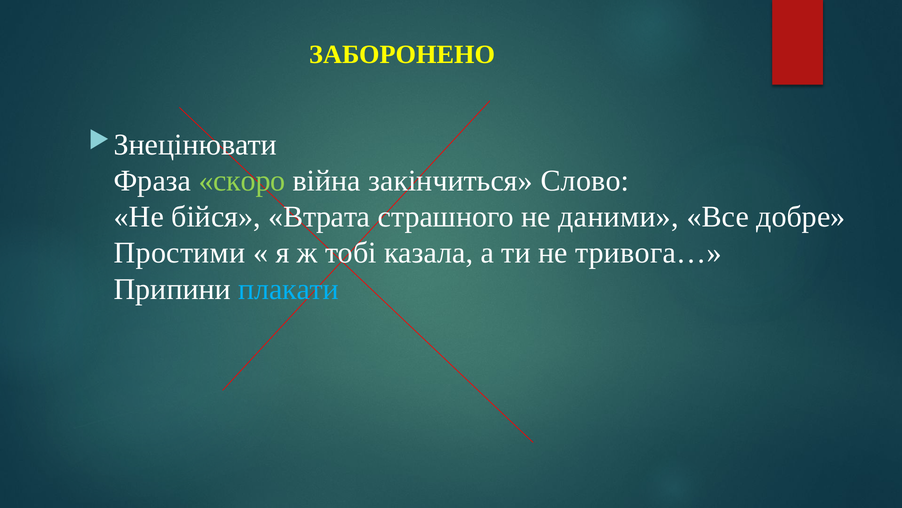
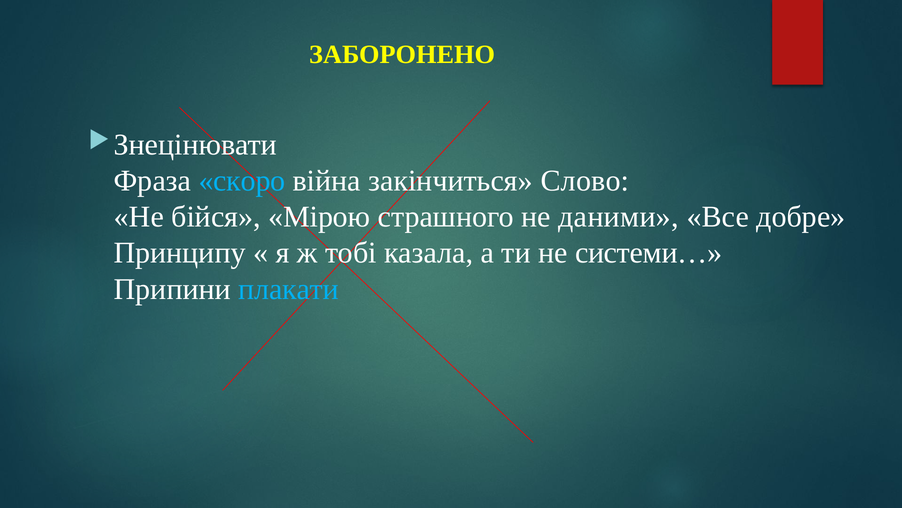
скоро colour: light green -> light blue
Втрата: Втрата -> Мірою
Простими: Простими -> Принципу
тривога…: тривога… -> системи…
